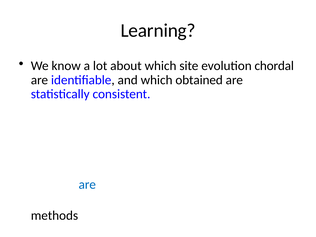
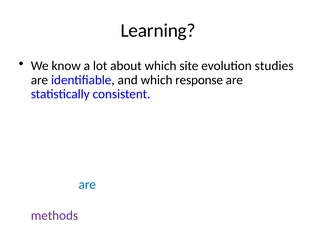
evolution chordal: chordal -> studies
obtained: obtained -> response
methods at (54, 215) colour: black -> purple
